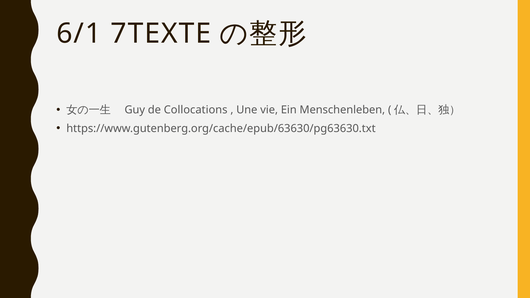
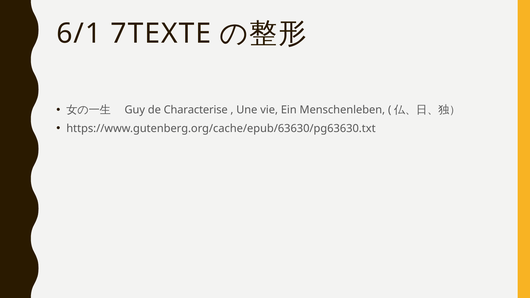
Collocations: Collocations -> Characterise
